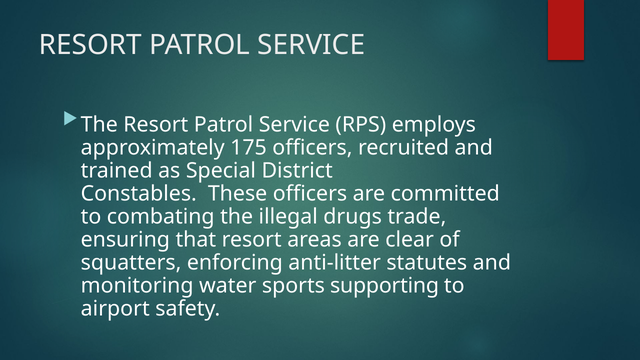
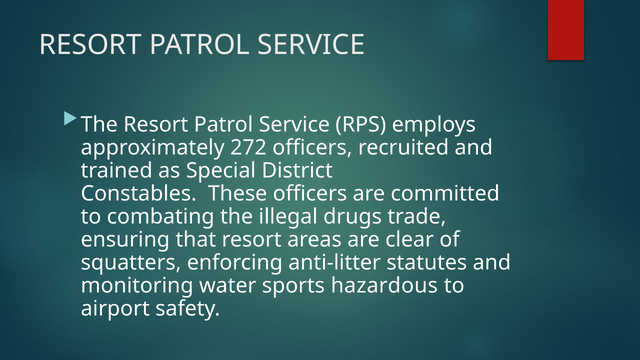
175: 175 -> 272
supporting: supporting -> hazardous
